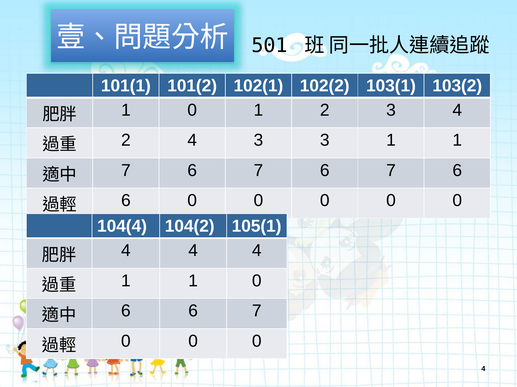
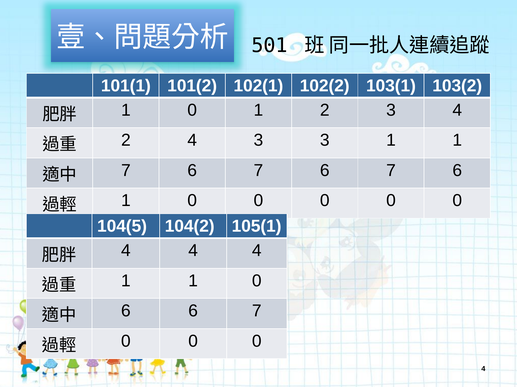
6 at (126, 201): 6 -> 1
104(4: 104(4 -> 104(5
